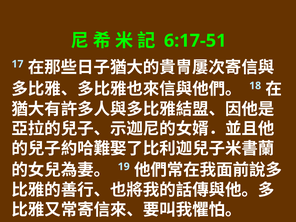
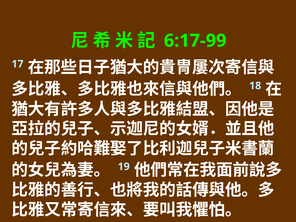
6:17-51: 6:17-51 -> 6:17-99
